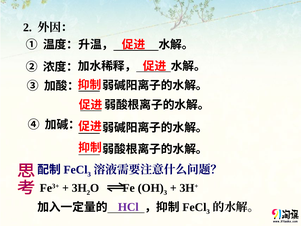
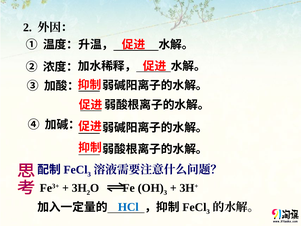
HCl colour: purple -> blue
